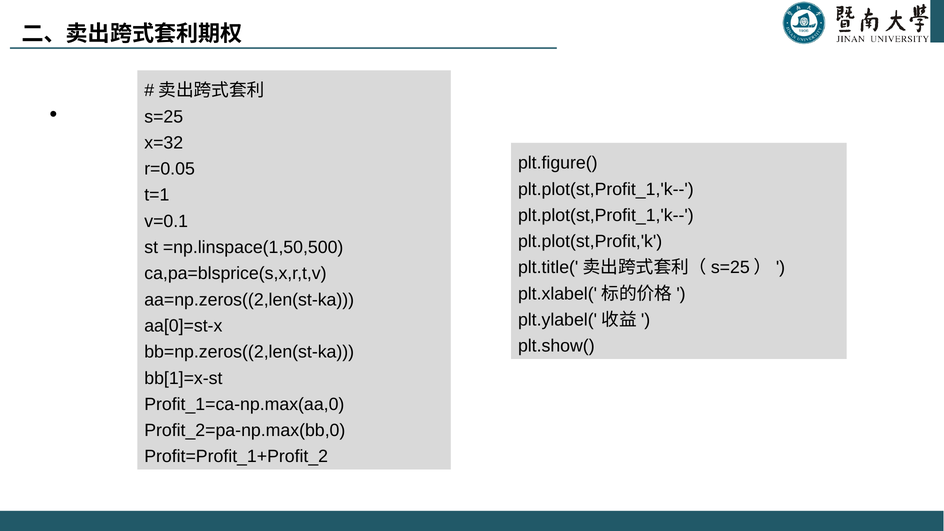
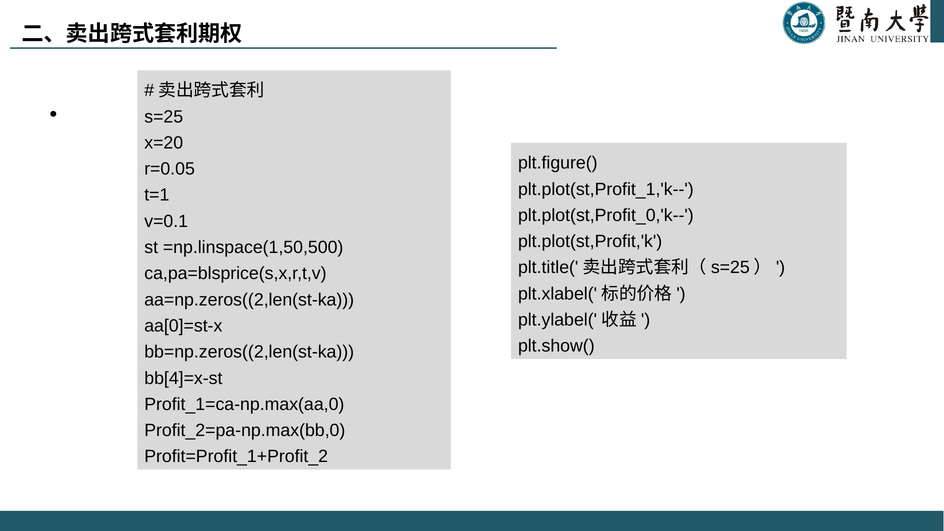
x=32: x=32 -> x=20
plt.plot(st,Profit_1,'k-- at (606, 215): plt.plot(st,Profit_1,'k-- -> plt.plot(st,Profit_0,'k--
bb[1]=x-st: bb[1]=x-st -> bb[4]=x-st
